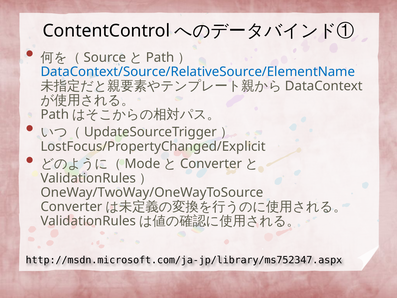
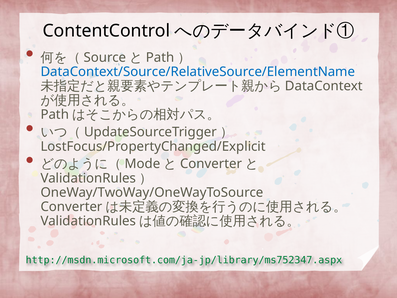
http://msdn.microsoft.com/ja-jp/library/ms752347.aspx colour: black -> green
